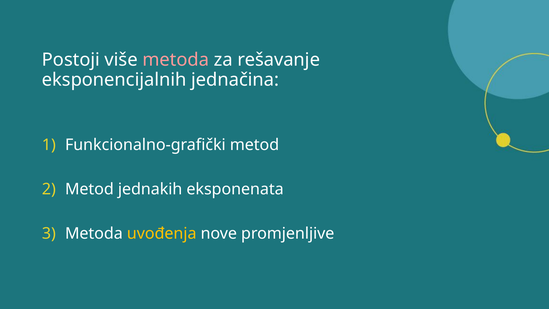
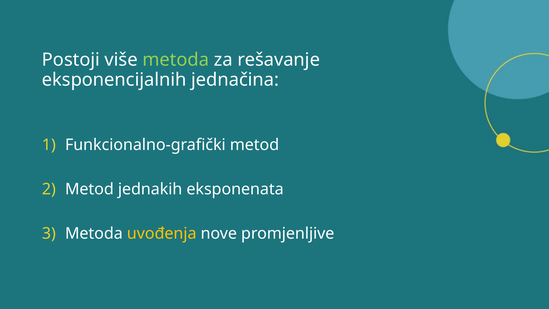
metoda at (176, 60) colour: pink -> light green
